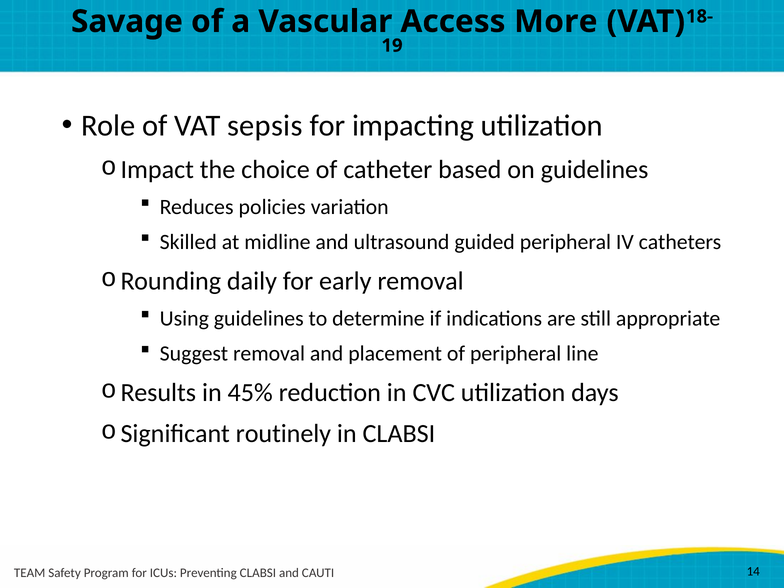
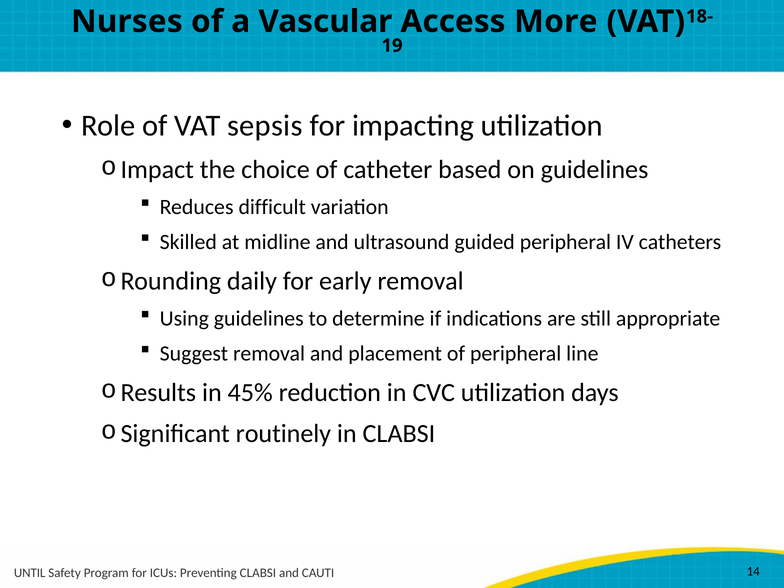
Savage: Savage -> Nurses
policies: policies -> difficult
TEAM: TEAM -> UNTIL
